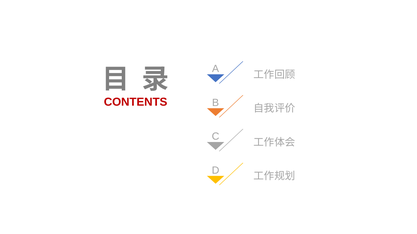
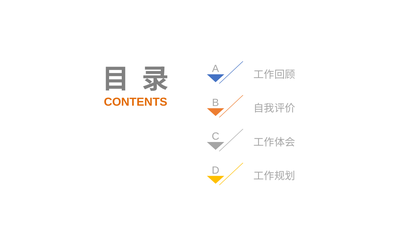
CONTENTS colour: red -> orange
